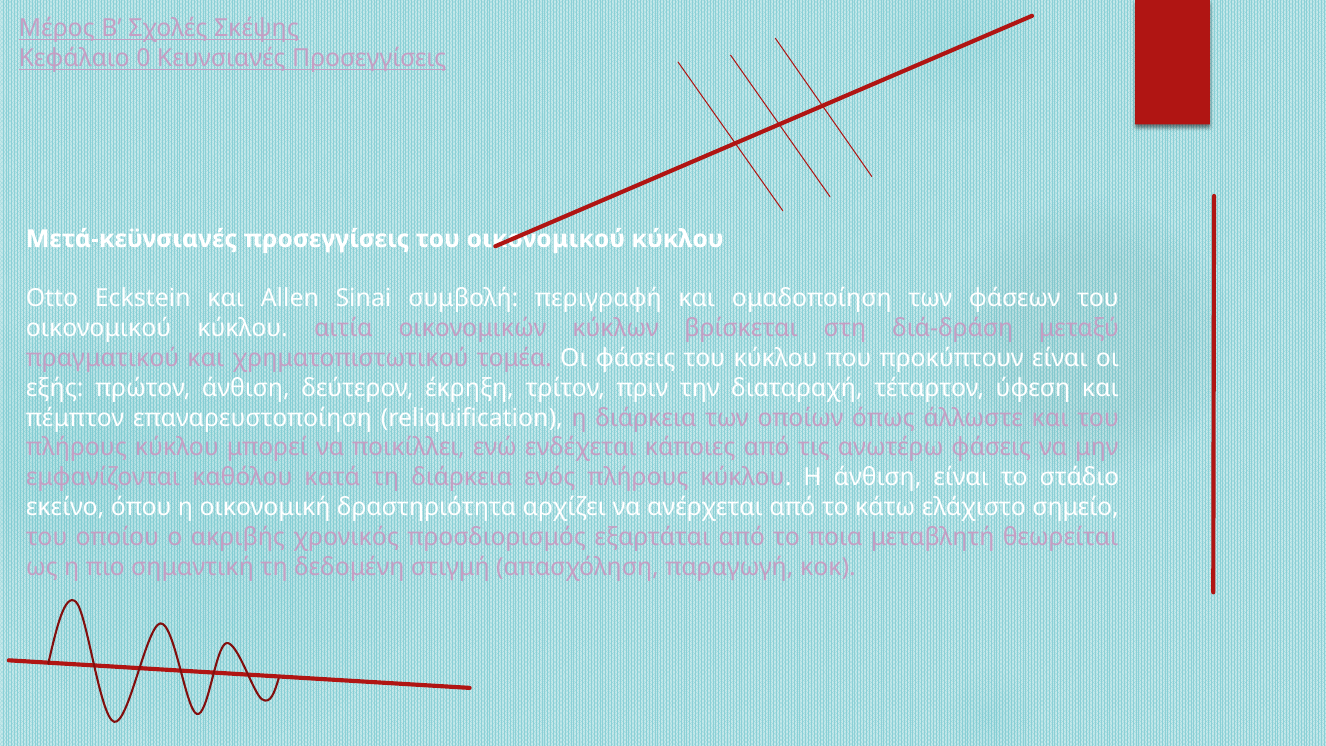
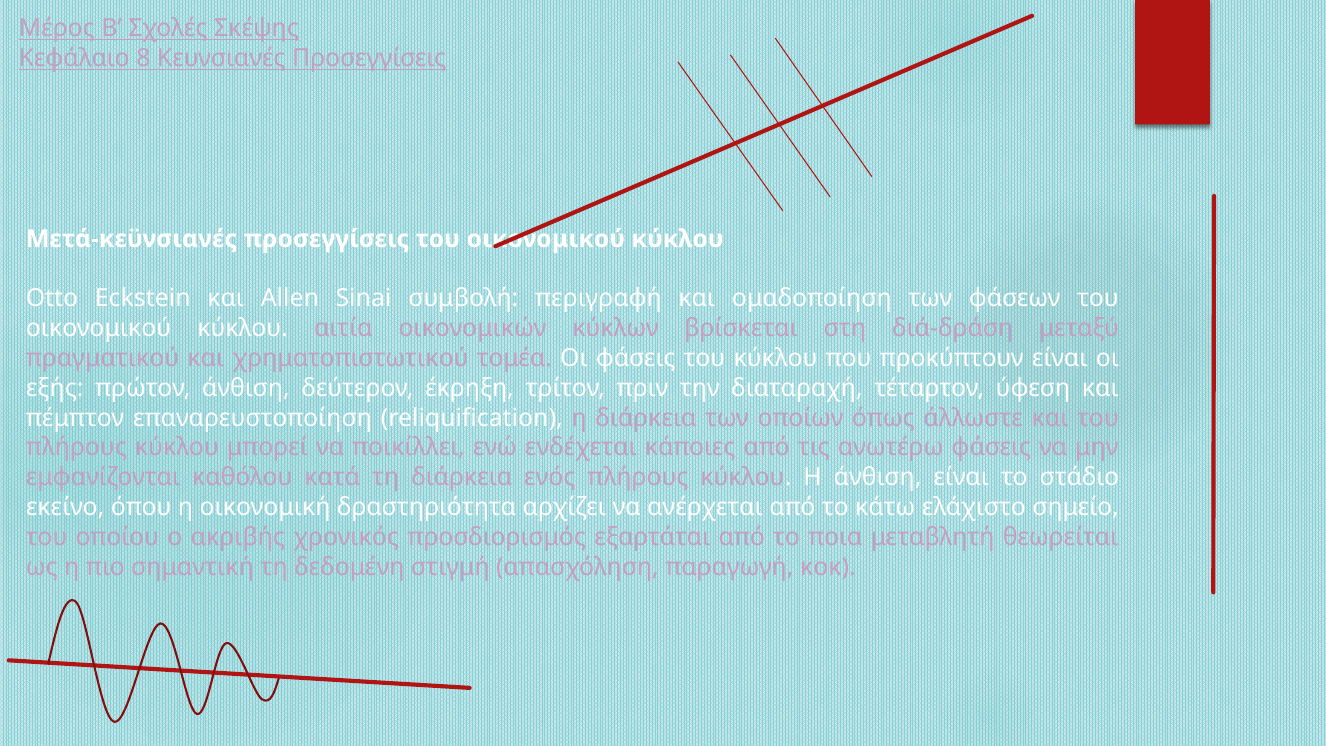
0: 0 -> 8
